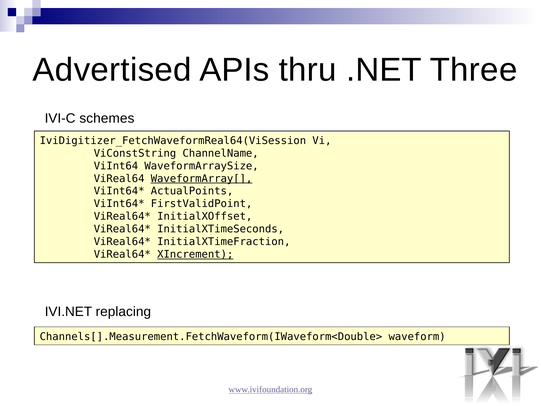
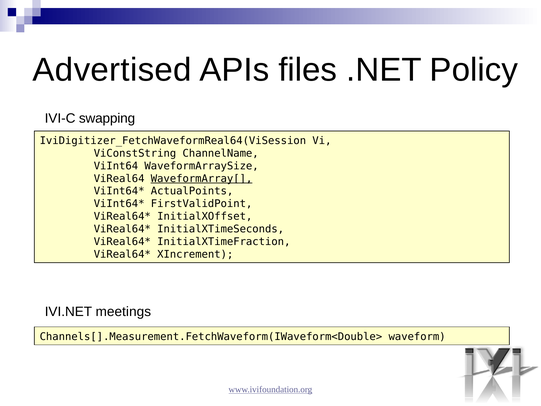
thru: thru -> files
Three: Three -> Policy
schemes: schemes -> swapping
XIncrement underline: present -> none
replacing: replacing -> meetings
